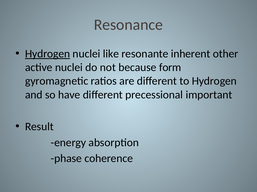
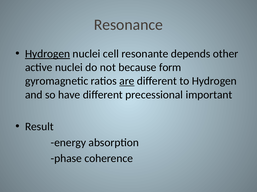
like: like -> cell
inherent: inherent -> depends
are underline: none -> present
